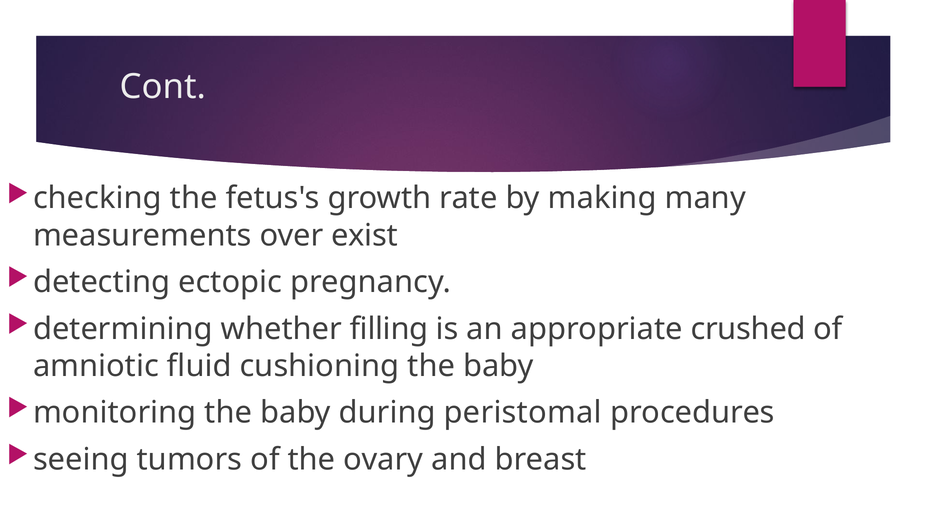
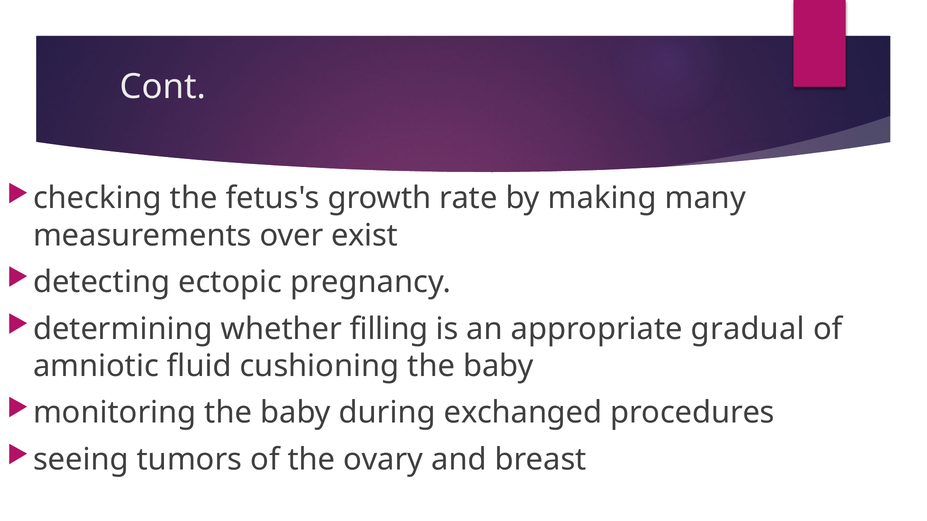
crushed: crushed -> gradual
peristomal: peristomal -> exchanged
